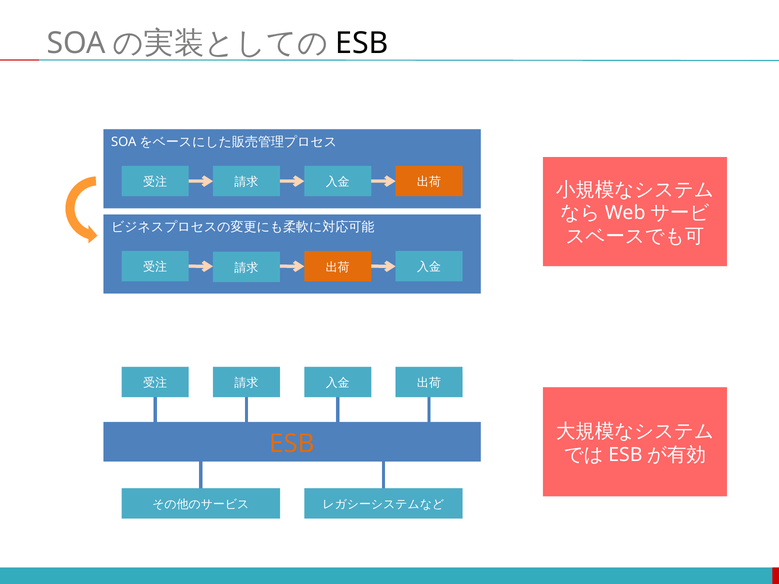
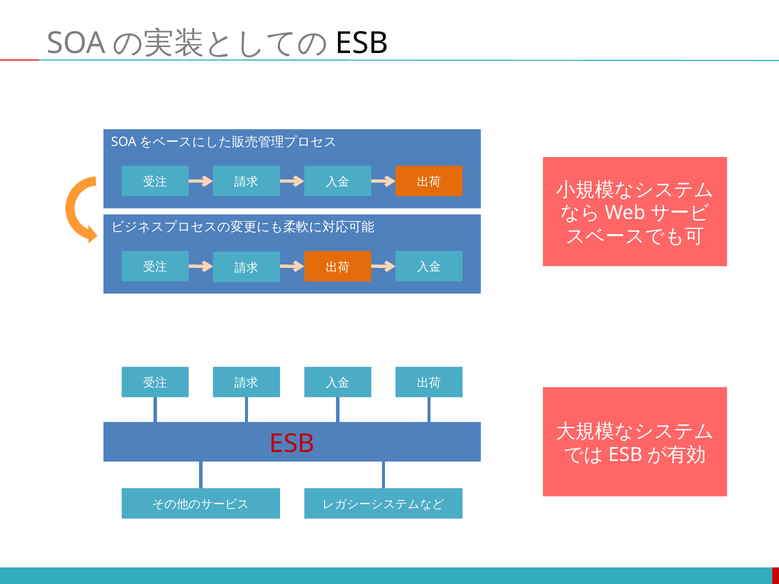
ESB at (292, 444) colour: orange -> red
